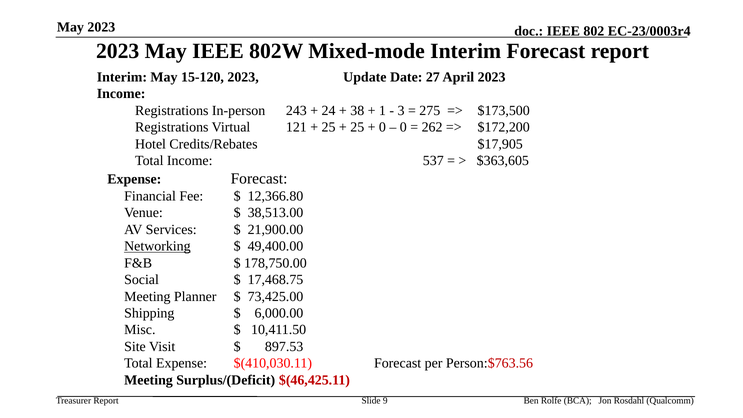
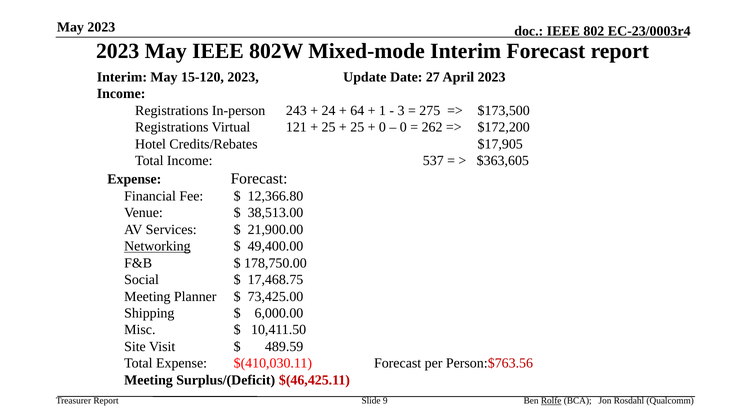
38: 38 -> 64
897.53: 897.53 -> 489.59
Rolfe underline: none -> present
